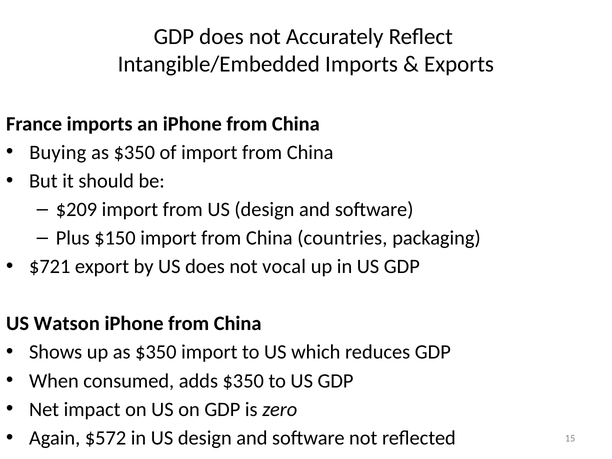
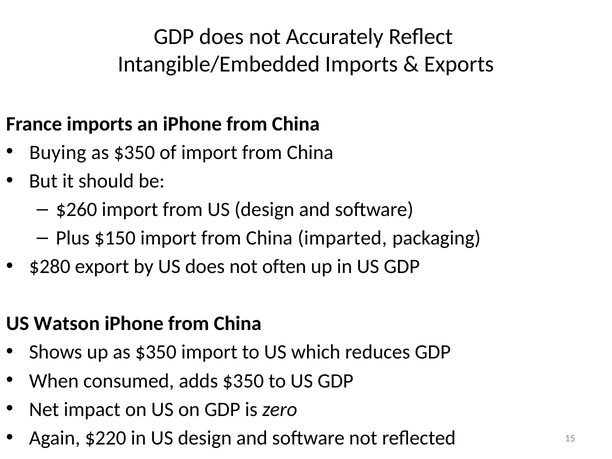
$209: $209 -> $260
countries: countries -> imparted
$721: $721 -> $280
vocal: vocal -> often
$572: $572 -> $220
